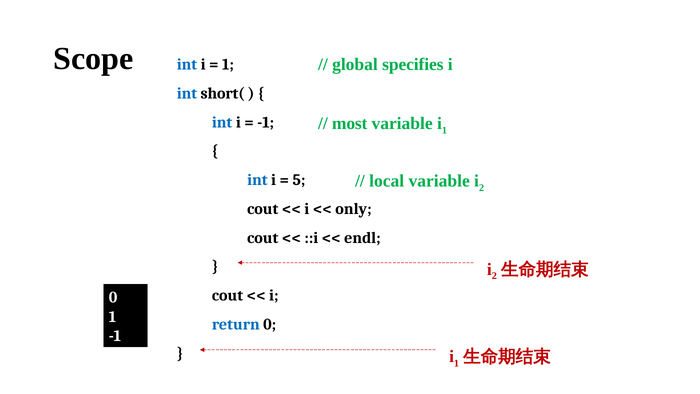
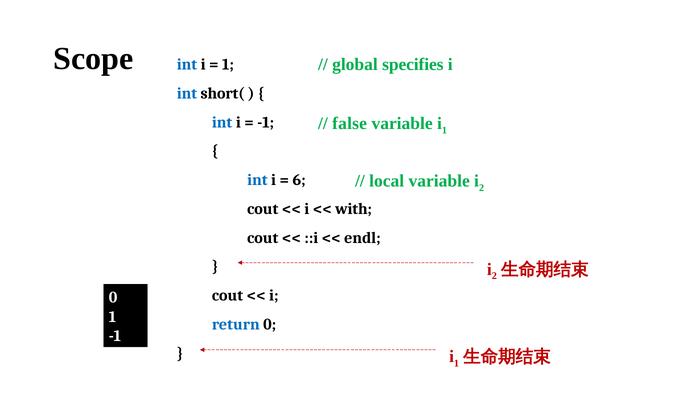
most: most -> false
5: 5 -> 6
only: only -> with
